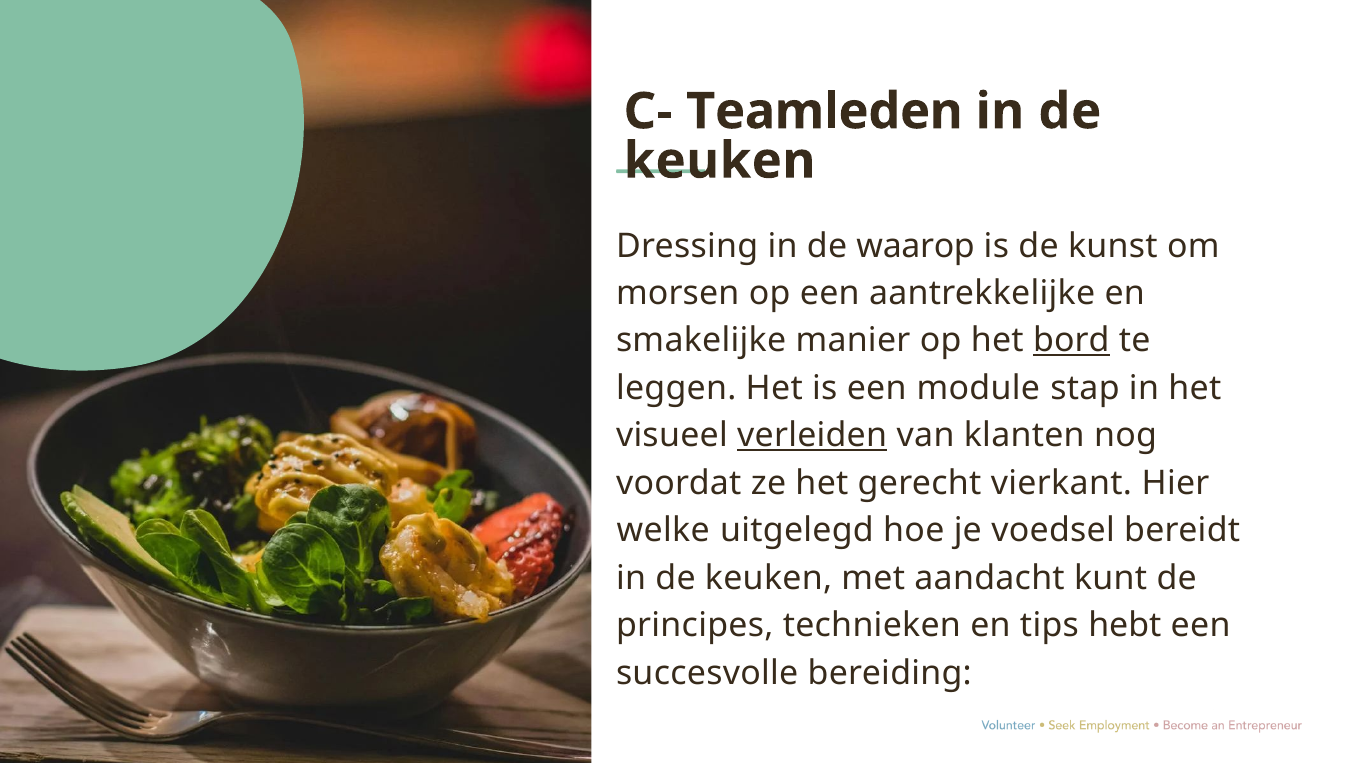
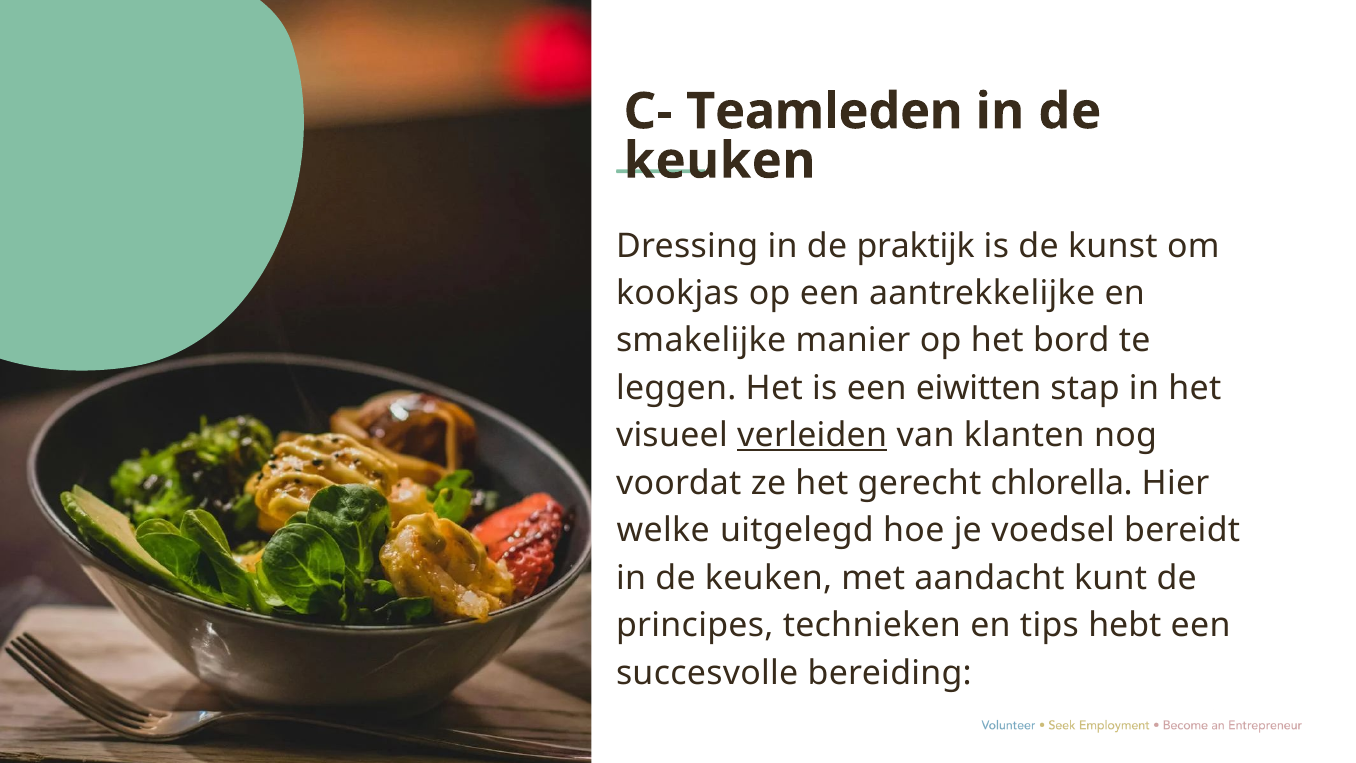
waarop: waarop -> praktijk
morsen: morsen -> kookjas
bord underline: present -> none
module: module -> eiwitten
vierkant: vierkant -> chlorella
